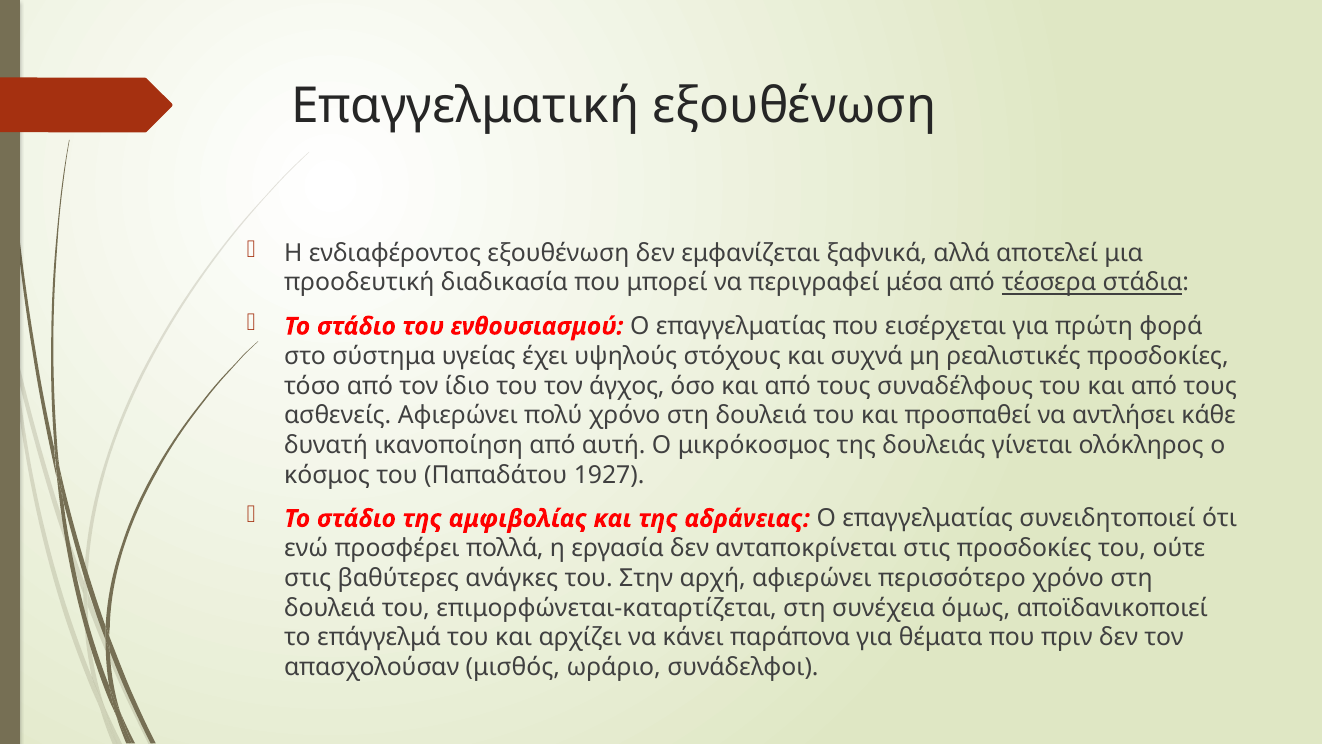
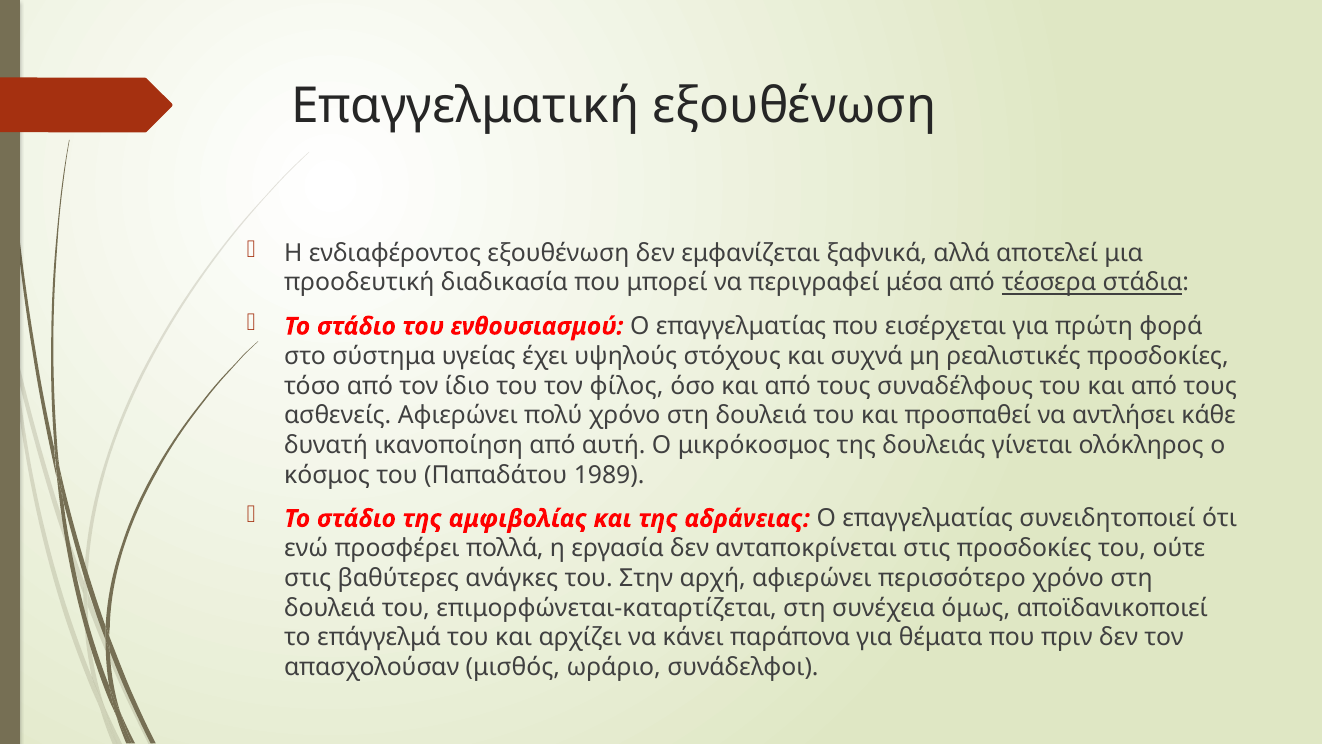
άγχος: άγχος -> φίλος
1927: 1927 -> 1989
